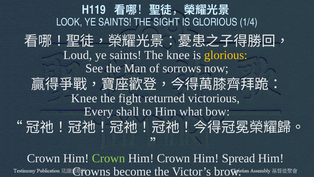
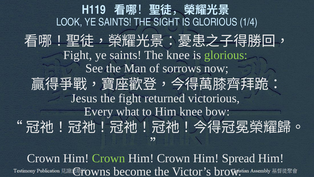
Loud at (78, 55): Loud -> Fight
glorious at (226, 55) colour: yellow -> light green
Knee at (84, 98): Knee -> Jesus
shall: shall -> what
Him what: what -> knee
